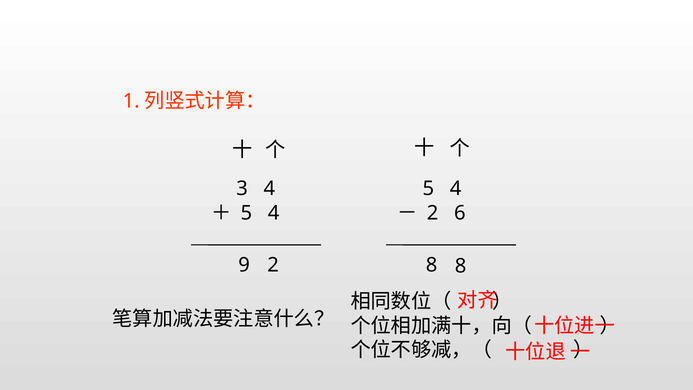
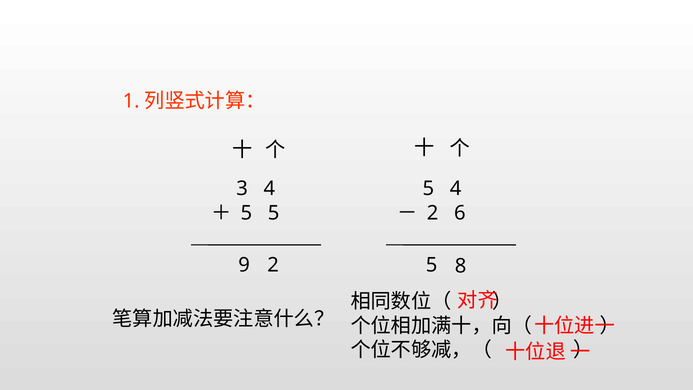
4 at (274, 213): 4 -> 5
9 8: 8 -> 5
